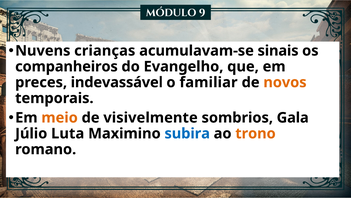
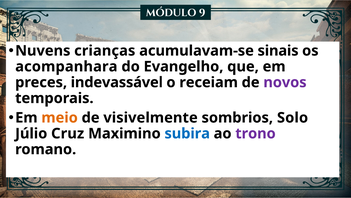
companheiros: companheiros -> acompanhara
familiar: familiar -> receiam
novos colour: orange -> purple
Gala: Gala -> Solo
Luta: Luta -> Cruz
trono colour: orange -> purple
